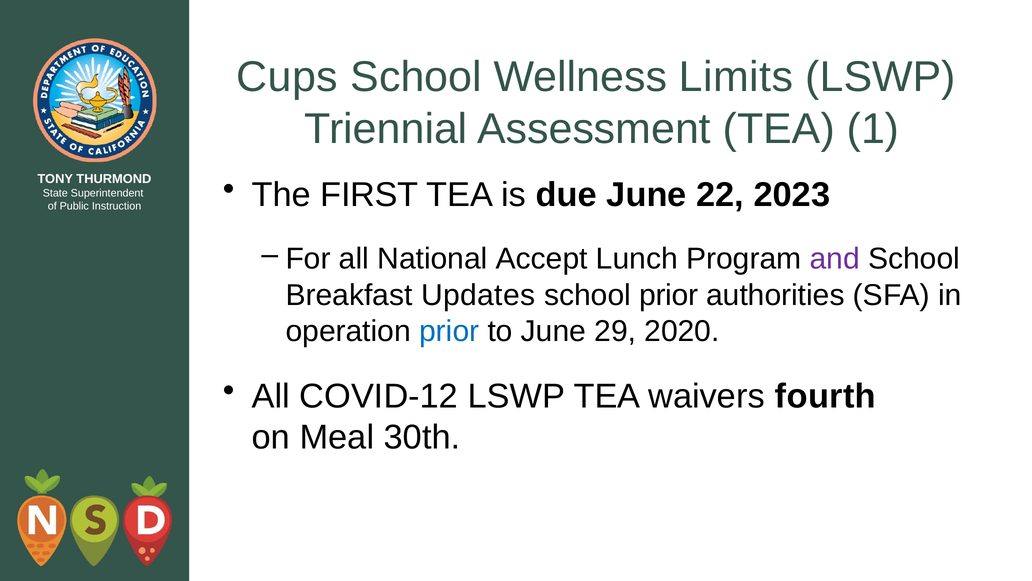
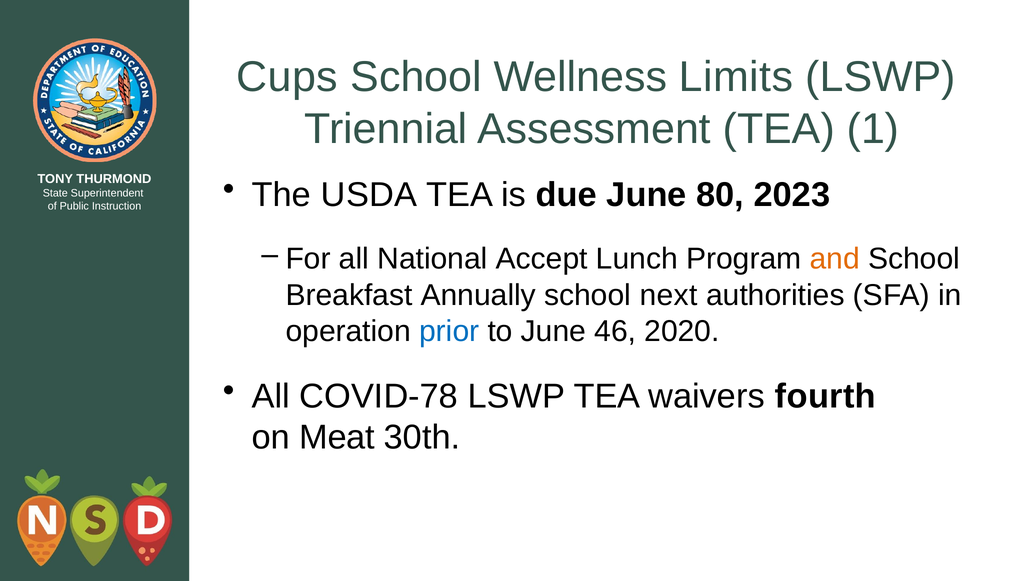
FIRST: FIRST -> USDA
22: 22 -> 80
and colour: purple -> orange
Updates: Updates -> Annually
school prior: prior -> next
29: 29 -> 46
COVID-12: COVID-12 -> COVID-78
Meal: Meal -> Meat
